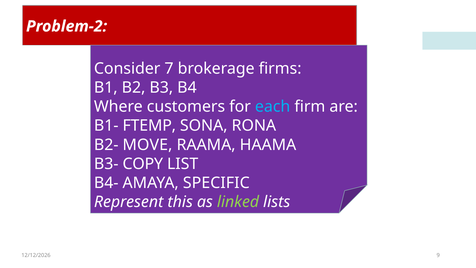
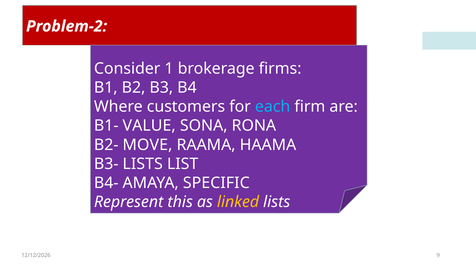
7: 7 -> 1
FTEMP: FTEMP -> VALUE
B3- COPY: COPY -> LISTS
linked colour: light green -> yellow
